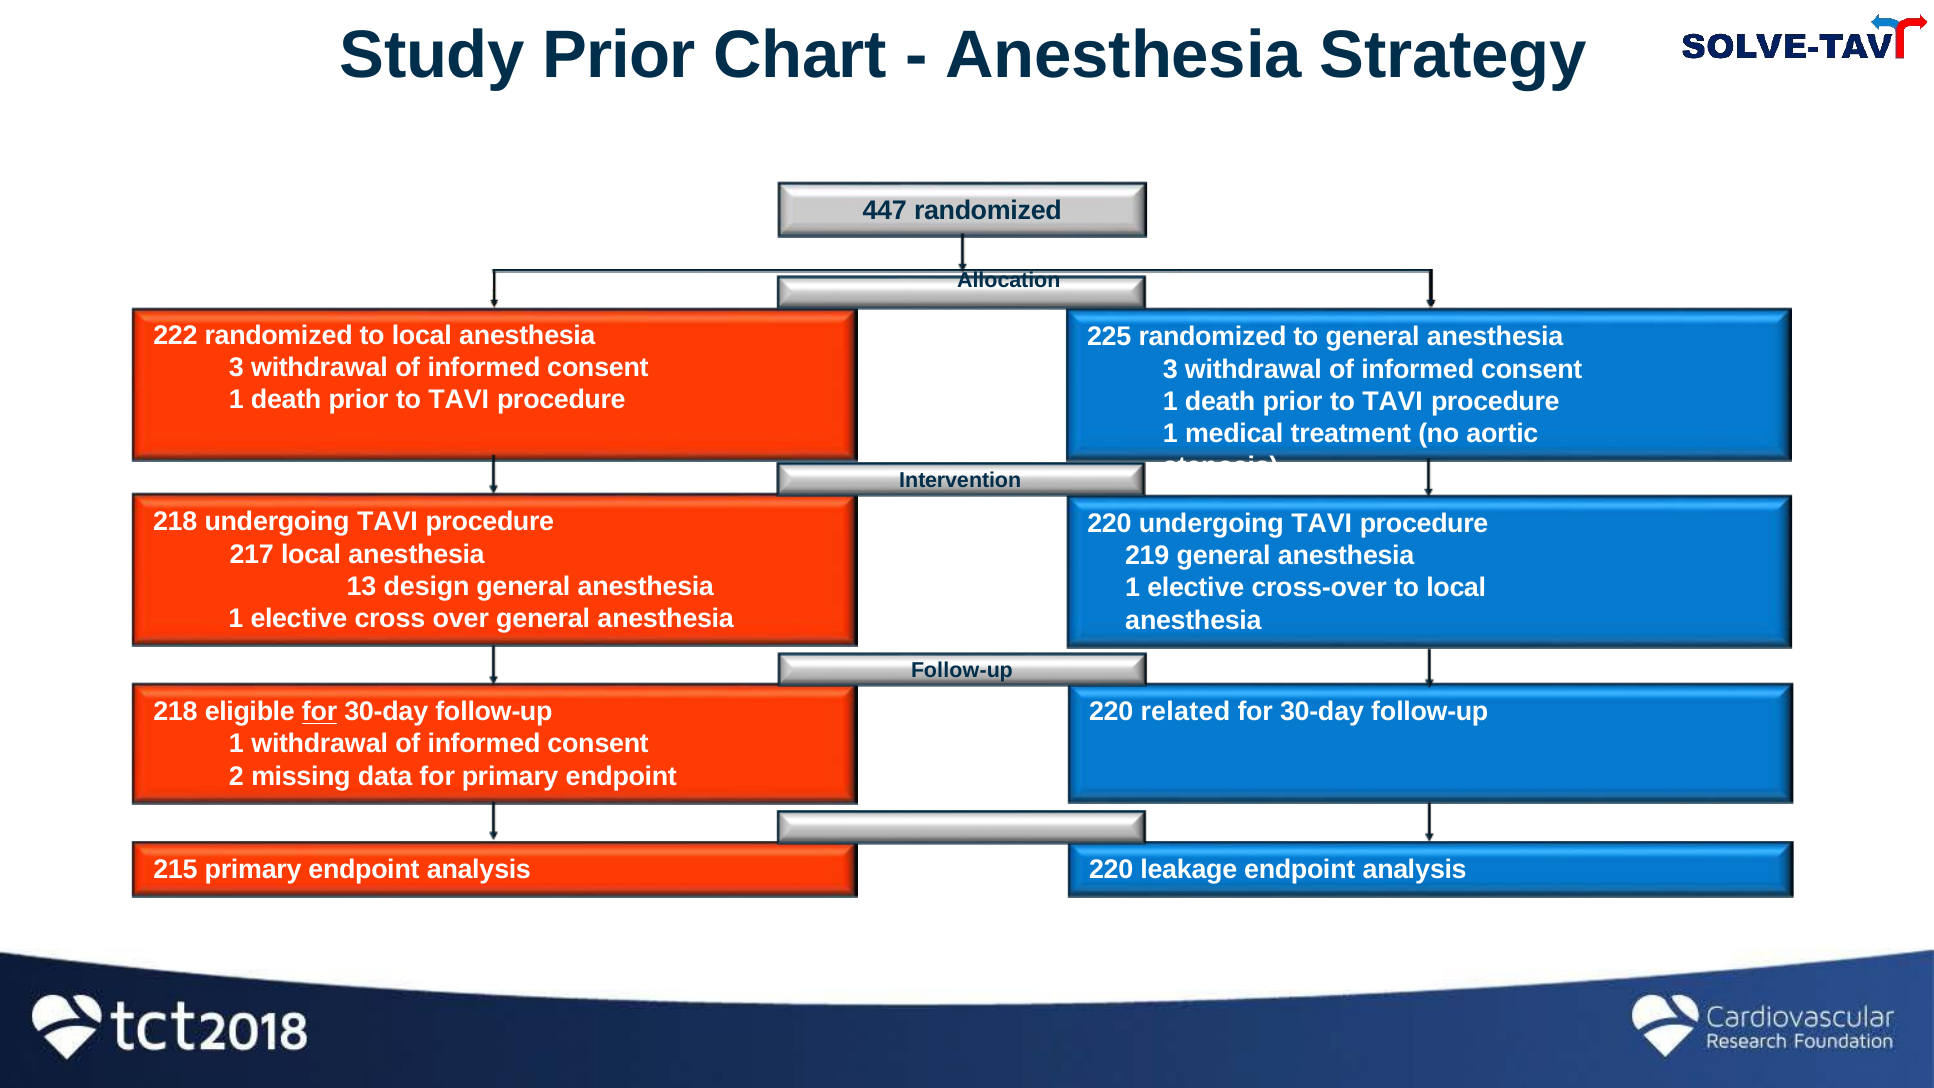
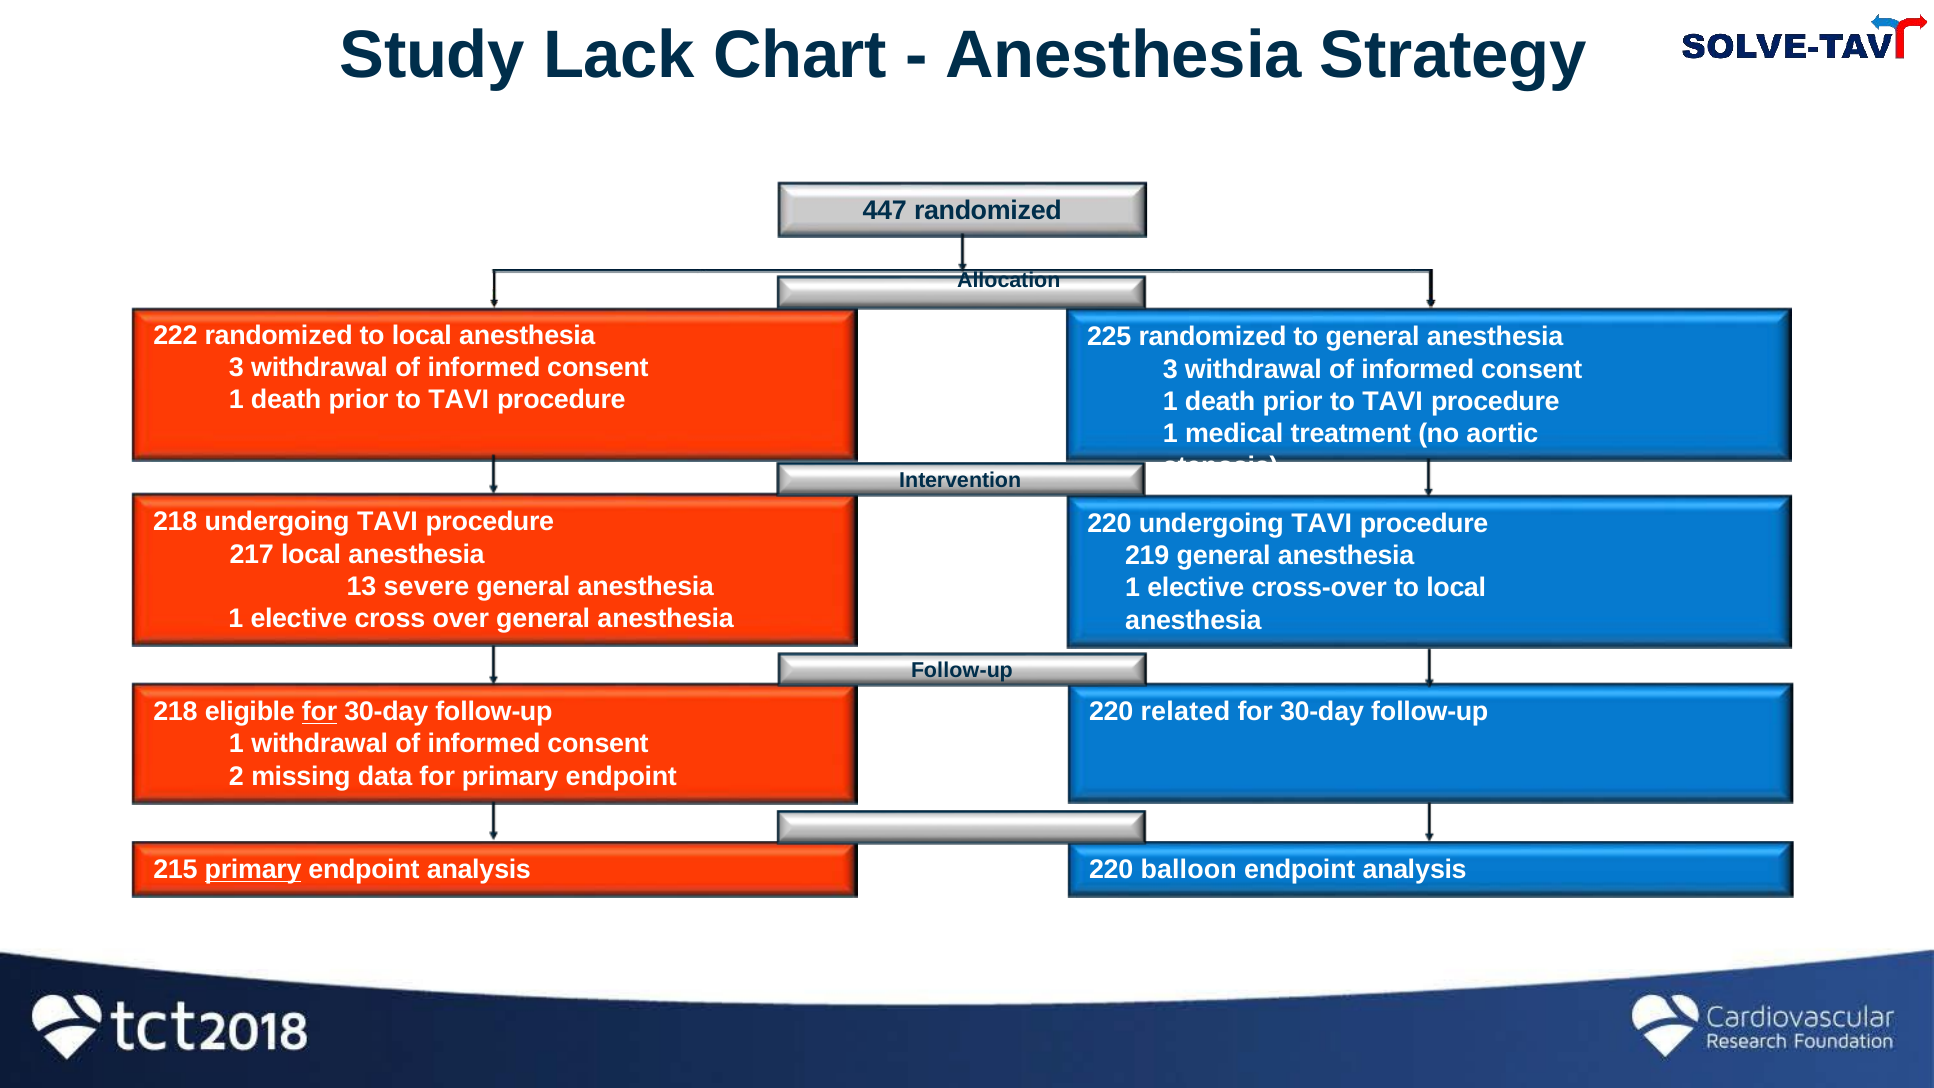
Study Prior: Prior -> Lack
design: design -> severe
leakage: leakage -> balloon
primary at (253, 870) underline: none -> present
